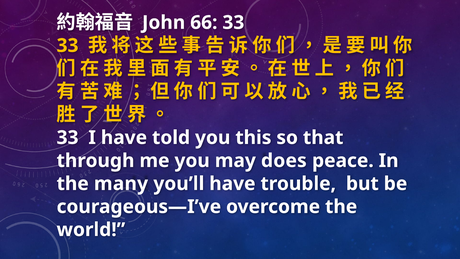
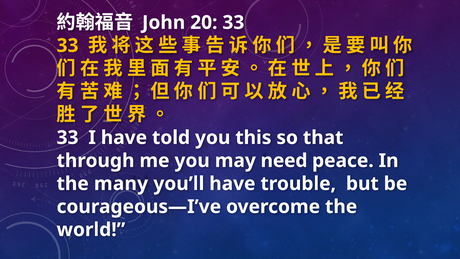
66: 66 -> 20
does: does -> need
